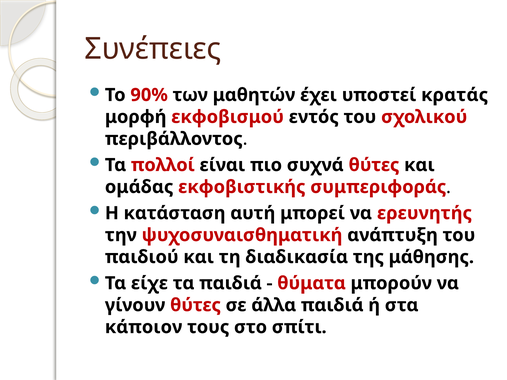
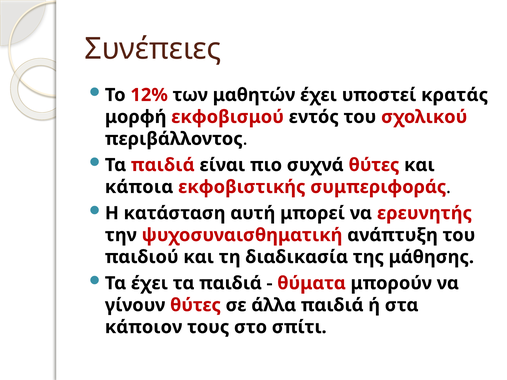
90%: 90% -> 12%
πολλοί at (163, 165): πολλοί -> παιδιά
ομάδας: ομάδας -> κάποια
Τα είχε: είχε -> έχει
